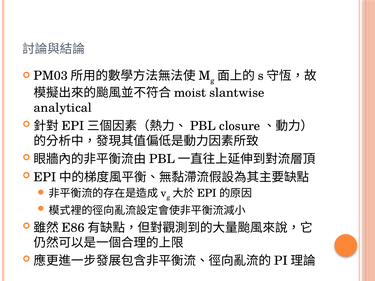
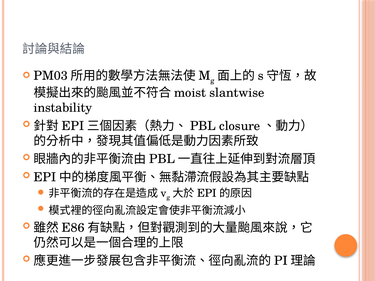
analytical: analytical -> instability
